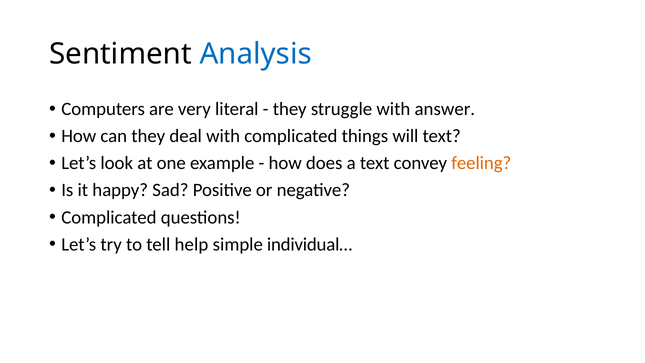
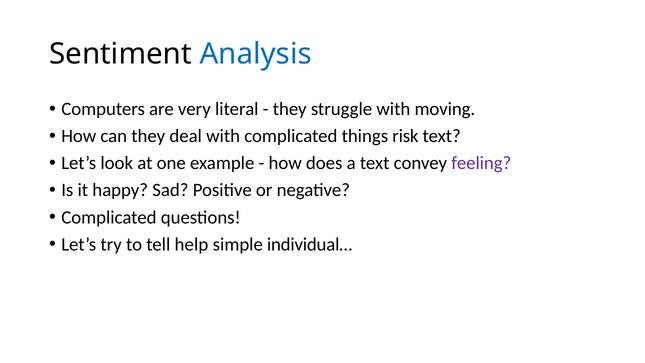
answer: answer -> moving
will: will -> risk
feeling colour: orange -> purple
